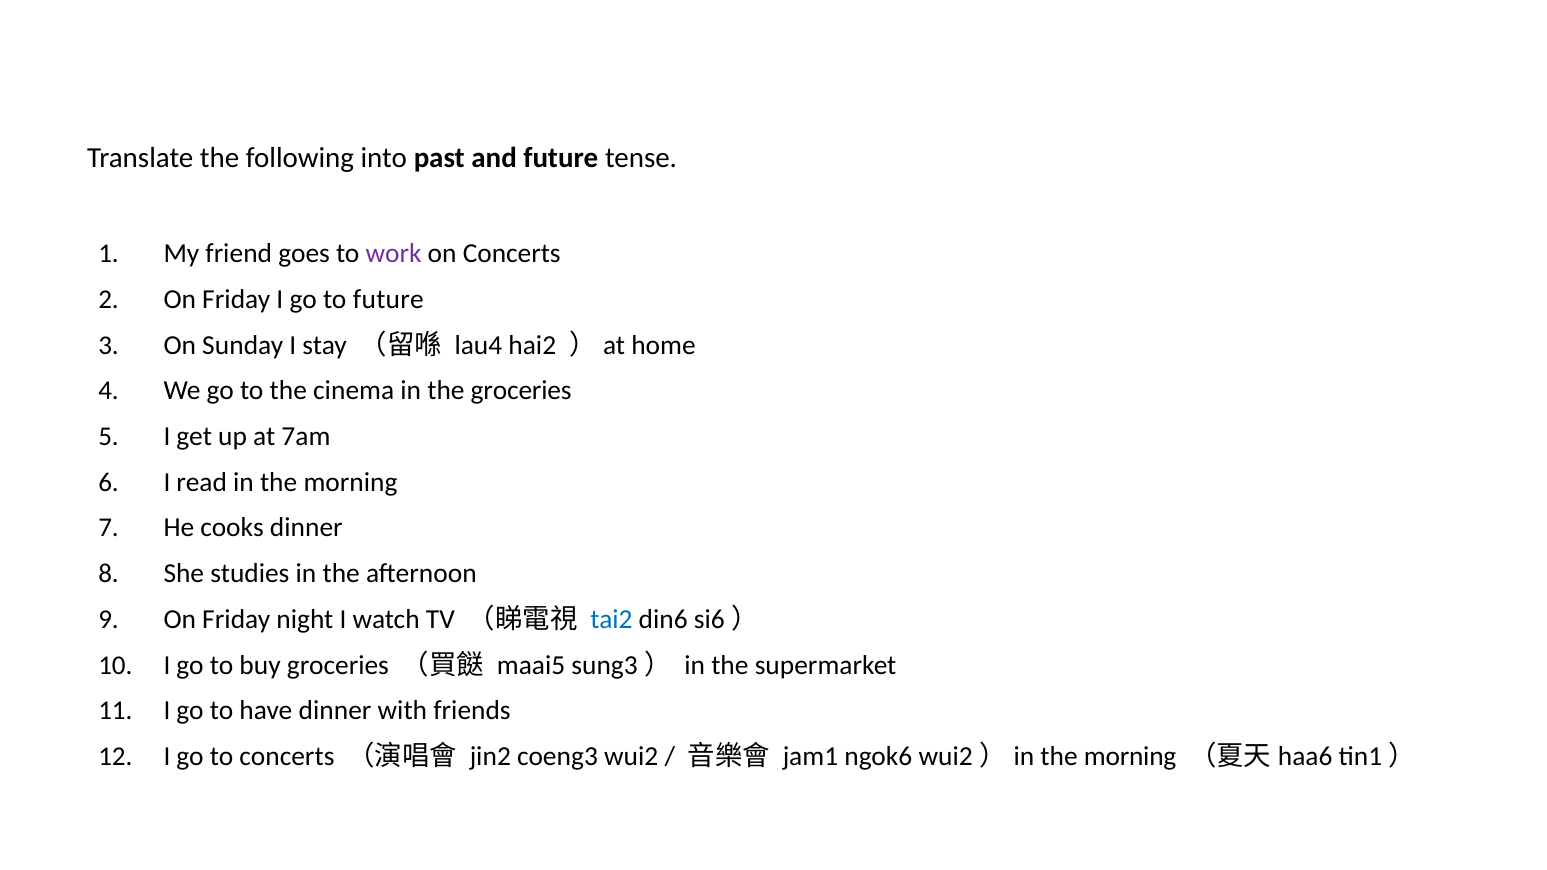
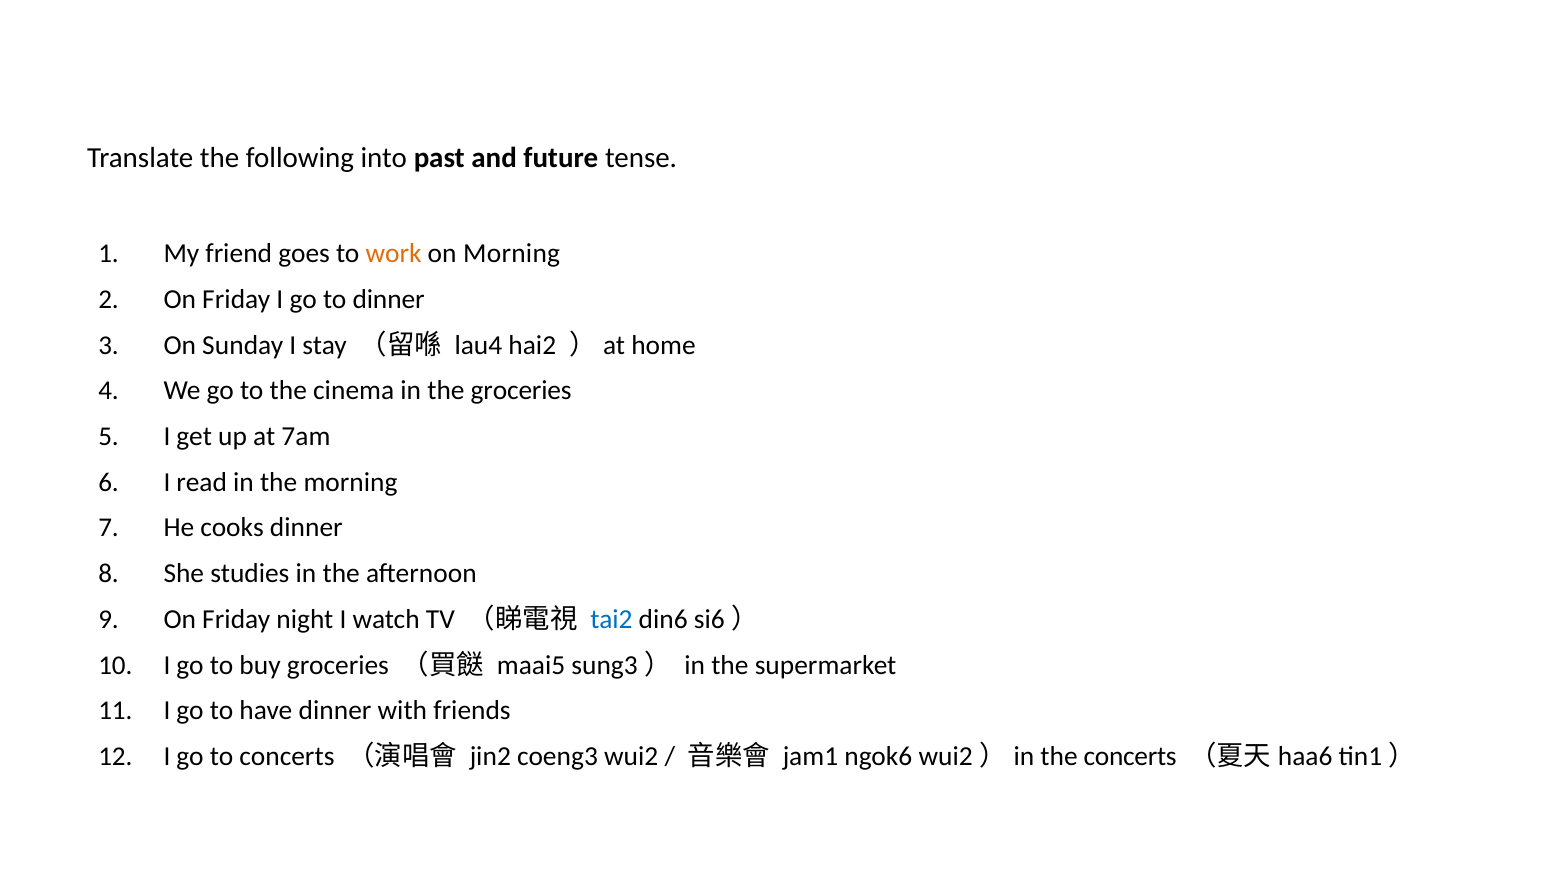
work colour: purple -> orange
on Concerts: Concerts -> Morning
to future: future -> dinner
wui2）in the morning: morning -> concerts
